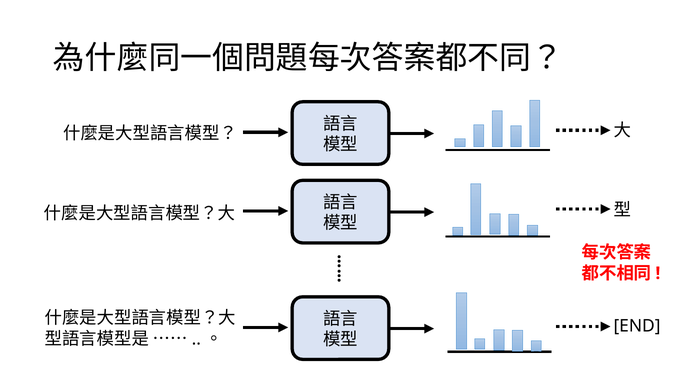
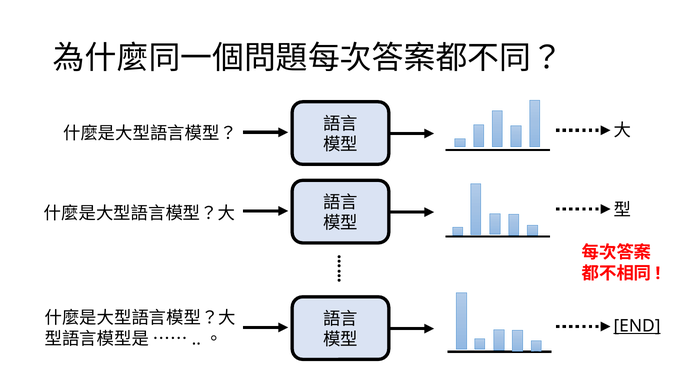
END underline: none -> present
